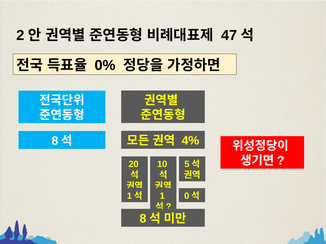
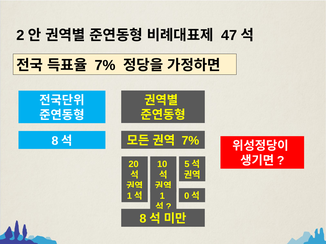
0% at (105, 65): 0% -> 7%
4% at (190, 141): 4% -> 7%
